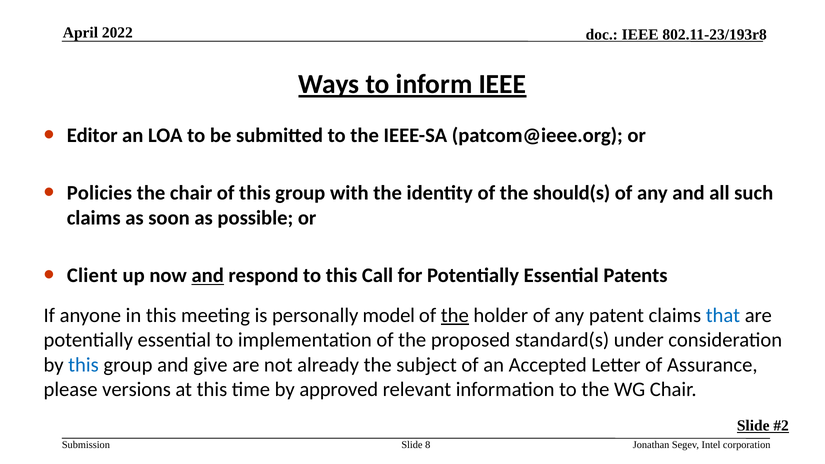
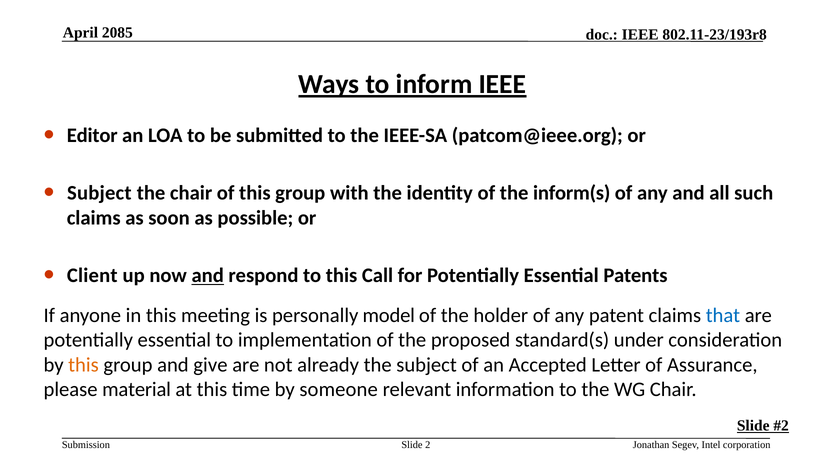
2022: 2022 -> 2085
Policies at (99, 193): Policies -> Subject
should(s: should(s -> inform(s
the at (455, 315) underline: present -> none
this at (83, 365) colour: blue -> orange
versions: versions -> material
approved: approved -> someone
8: 8 -> 2
